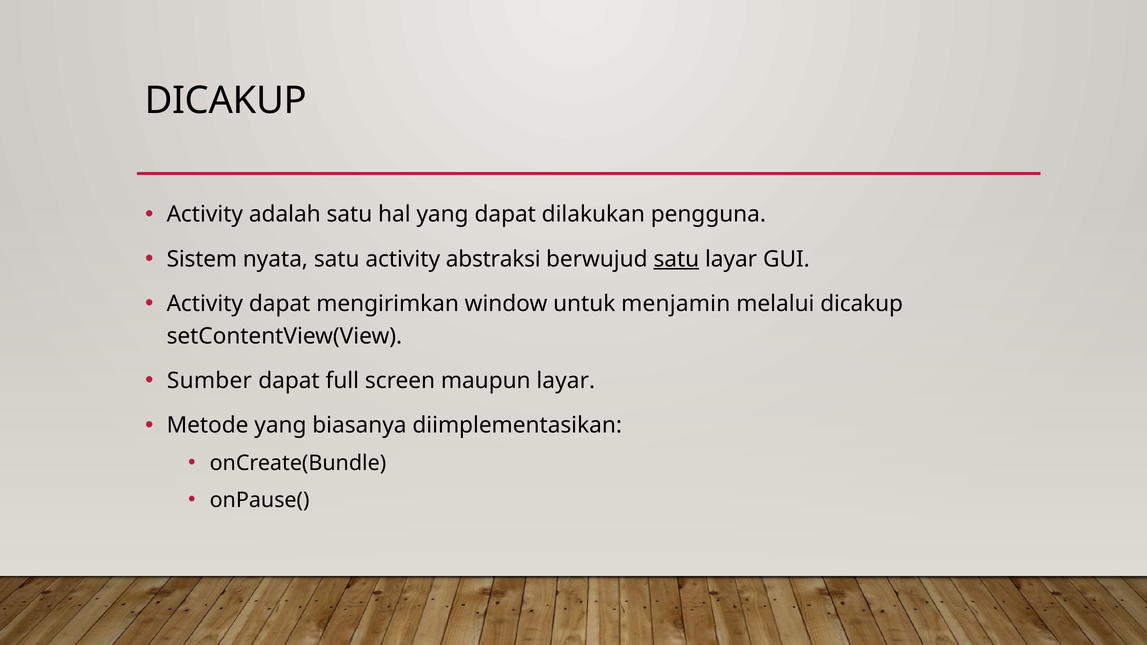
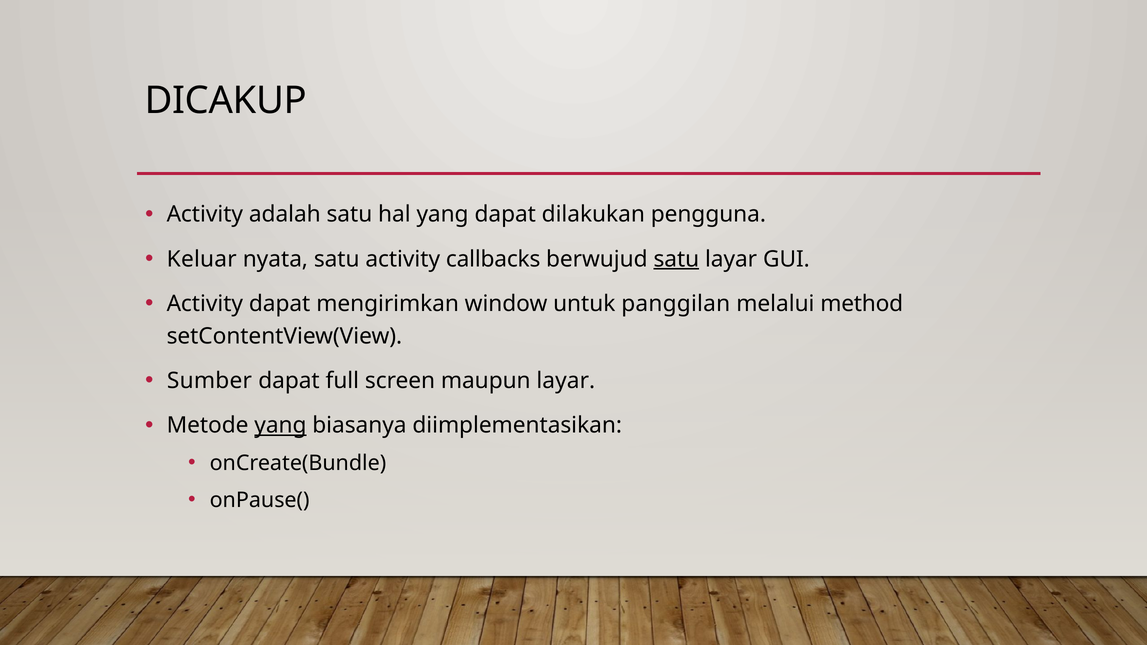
Sistem: Sistem -> Keluar
abstraksi: abstraksi -> callbacks
menjamin: menjamin -> panggilan
melalui dicakup: dicakup -> method
yang at (280, 426) underline: none -> present
